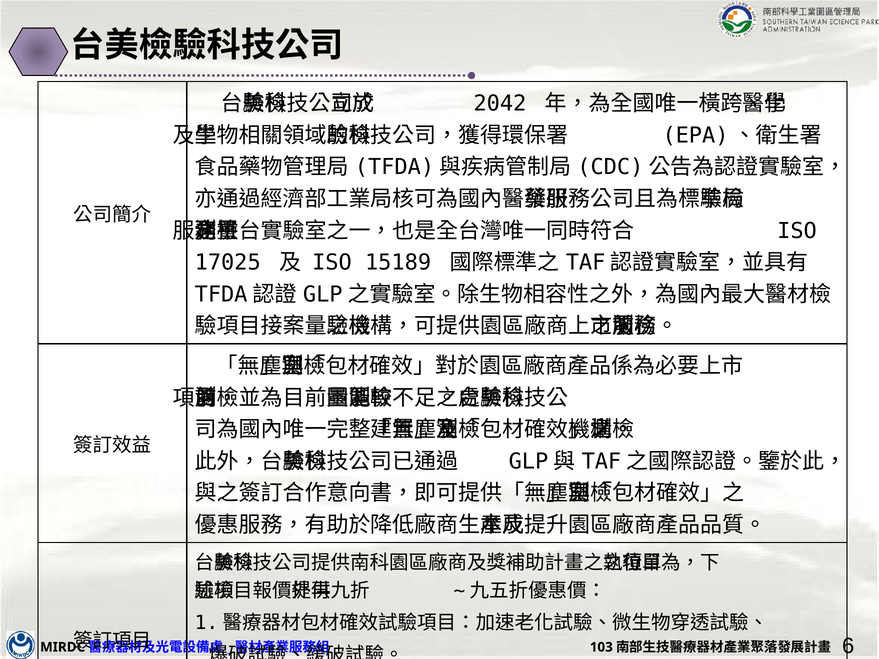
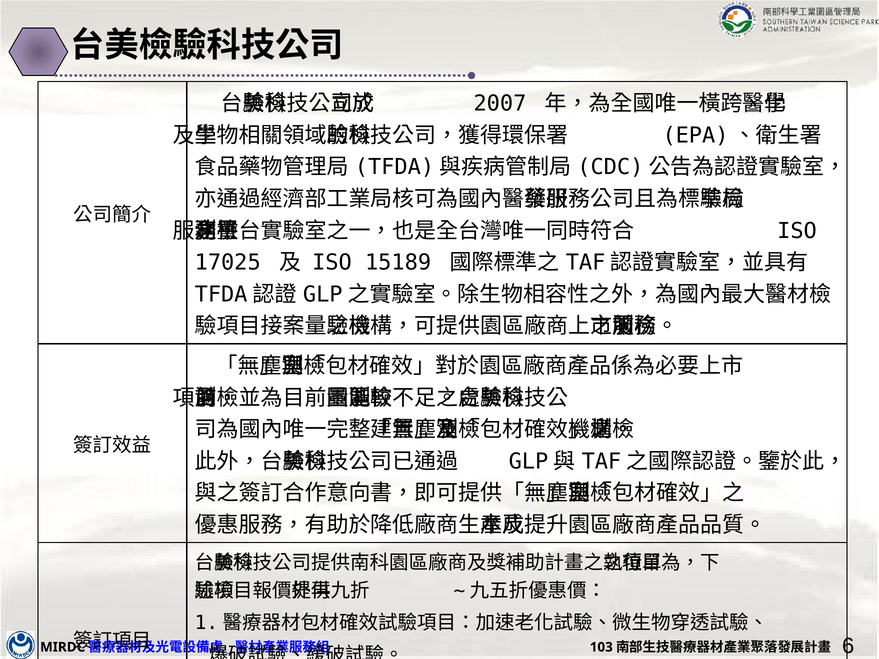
2042: 2042 -> 2007
